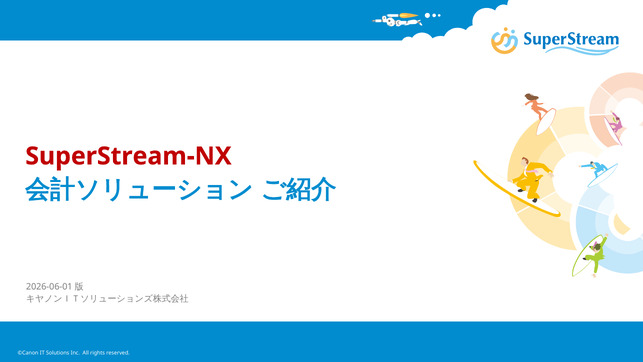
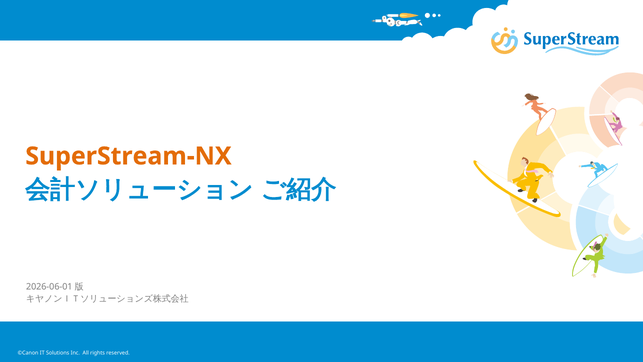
SuperStream-NX colour: red -> orange
